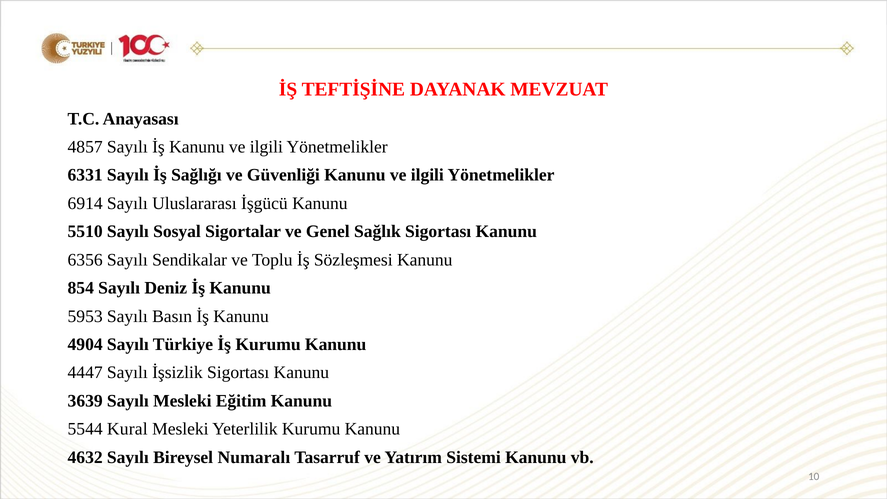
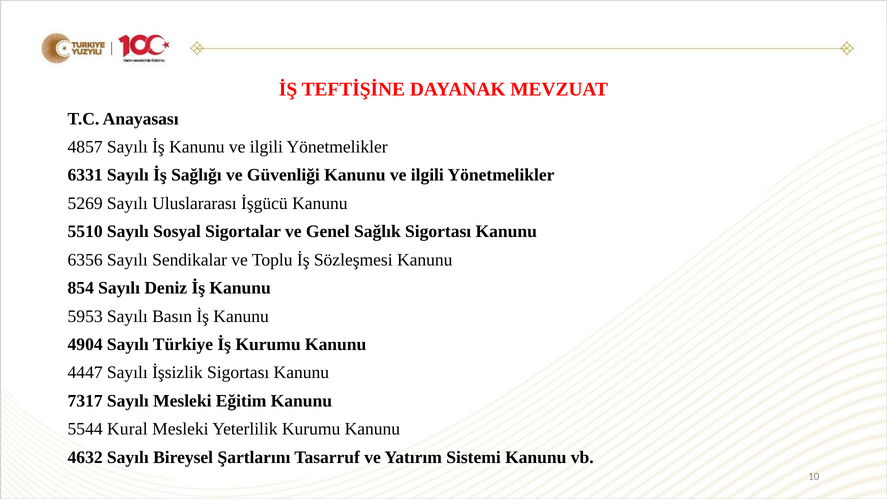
6914: 6914 -> 5269
3639: 3639 -> 7317
Numaralı: Numaralı -> Şartlarını
